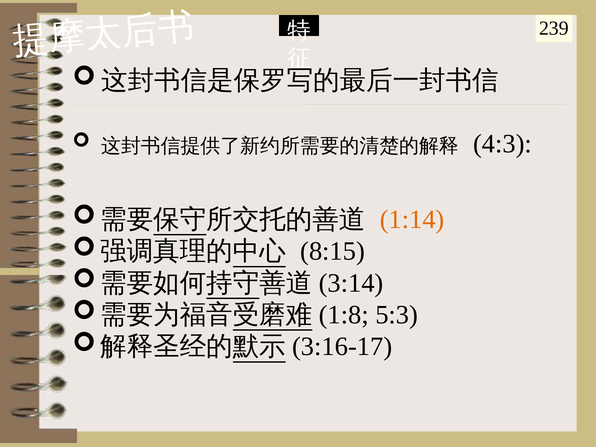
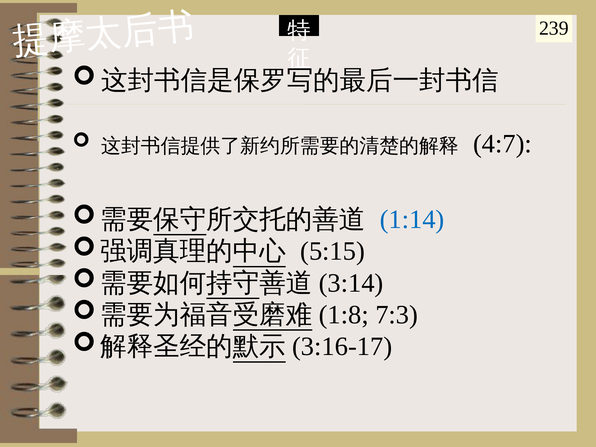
4:3: 4:3 -> 4:7
1:14 colour: orange -> blue
8:15: 8:15 -> 5:15
5:3: 5:3 -> 7:3
